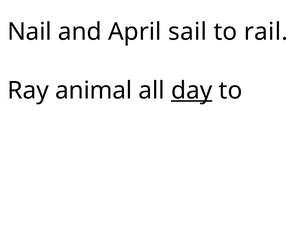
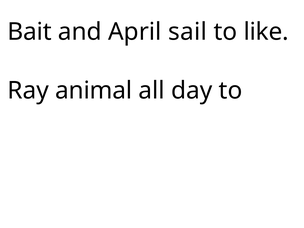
Nail: Nail -> Bait
rail: rail -> like
day underline: present -> none
